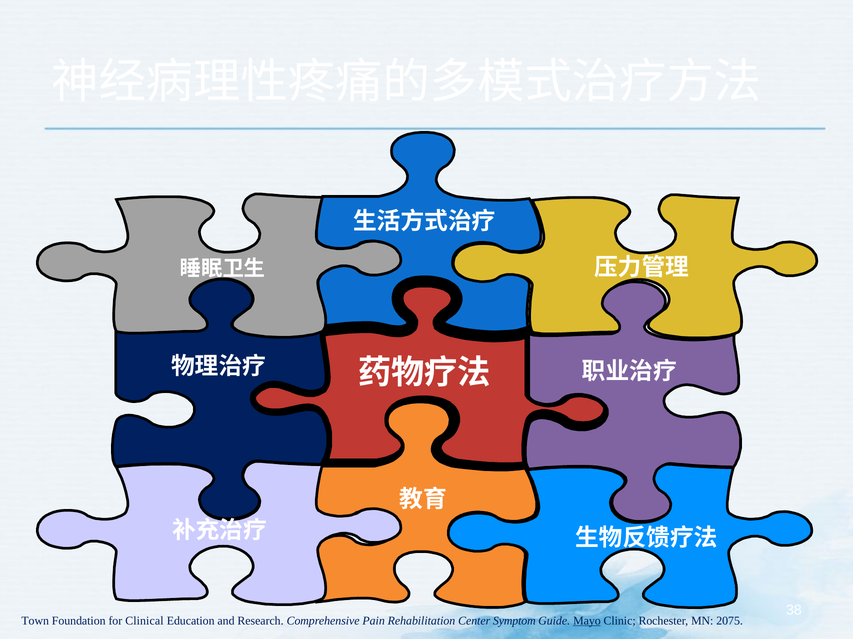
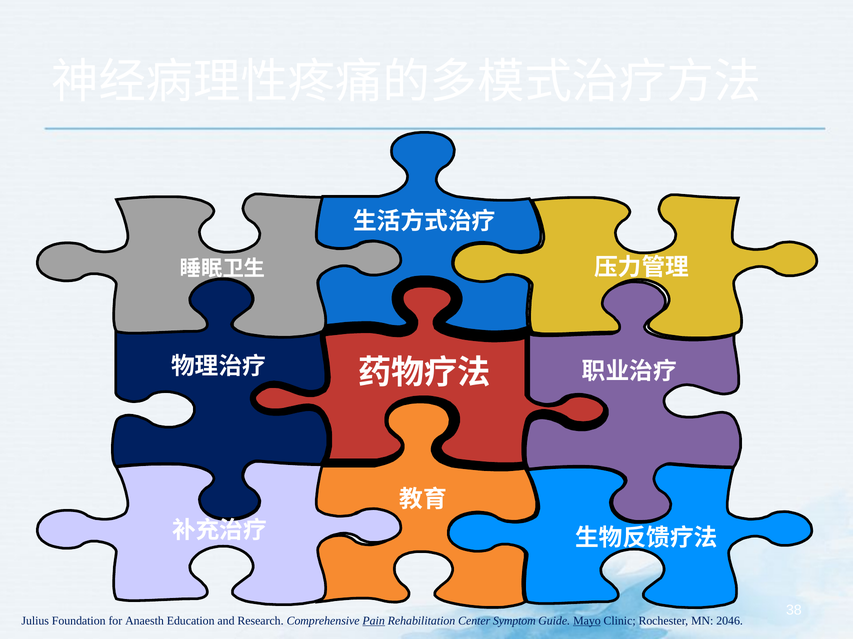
Town: Town -> Julius
Clinical: Clinical -> Anaesth
Pain underline: none -> present
2075: 2075 -> 2046
